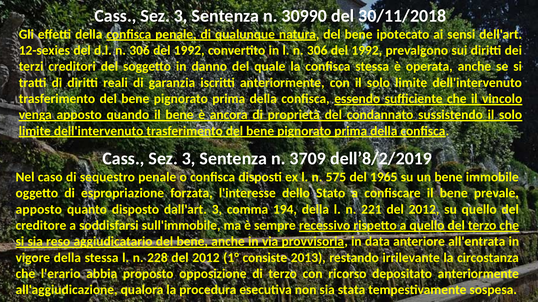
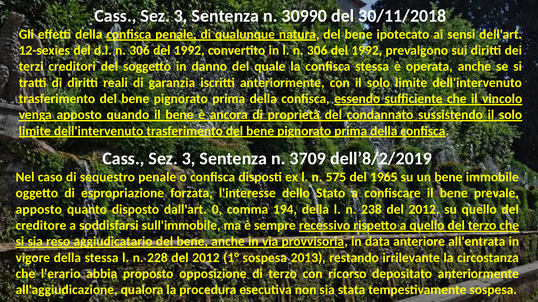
dall'art 3: 3 -> 0
221: 221 -> 238
1° consiste: consiste -> sospesa
